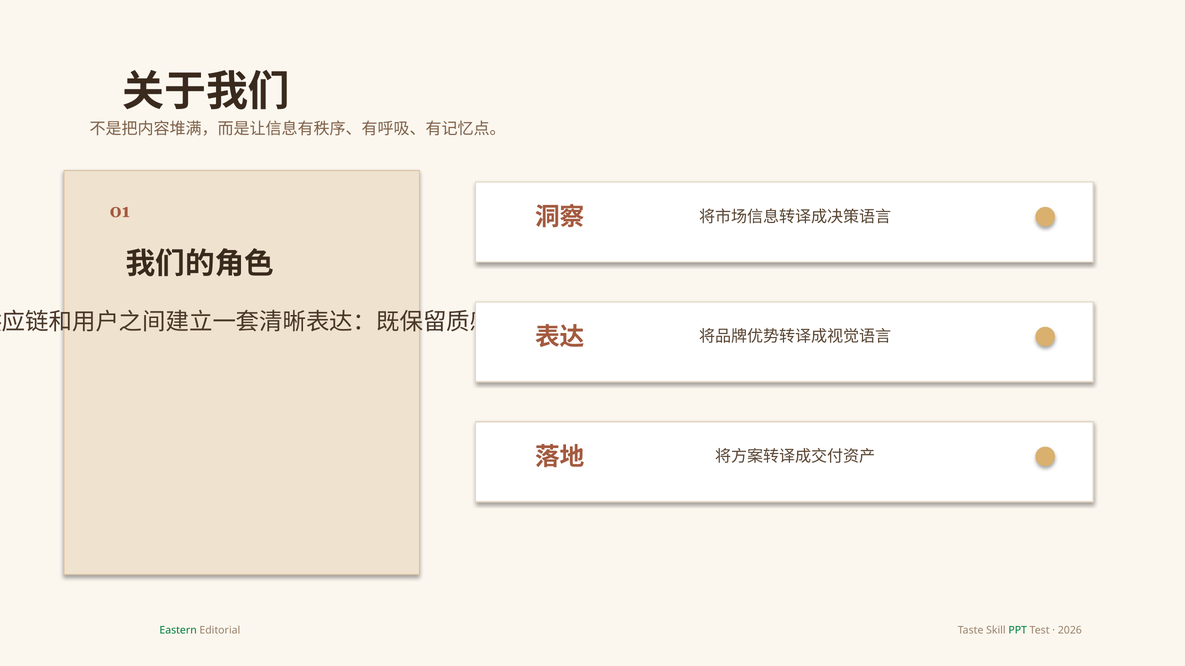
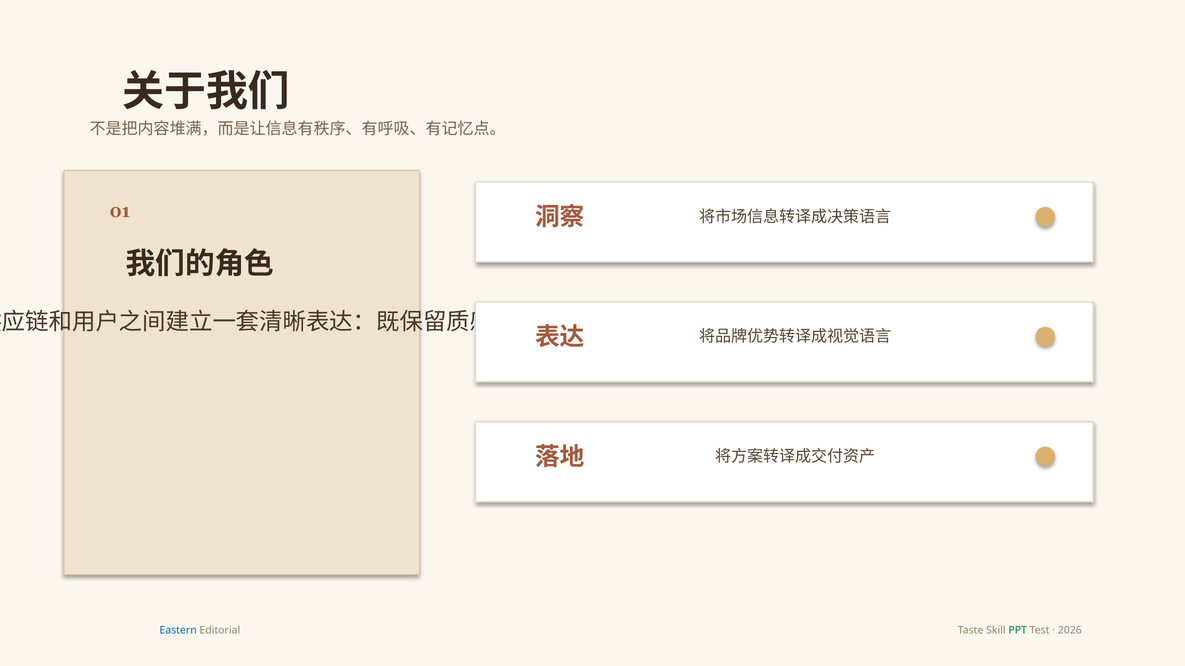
Eastern colour: green -> blue
